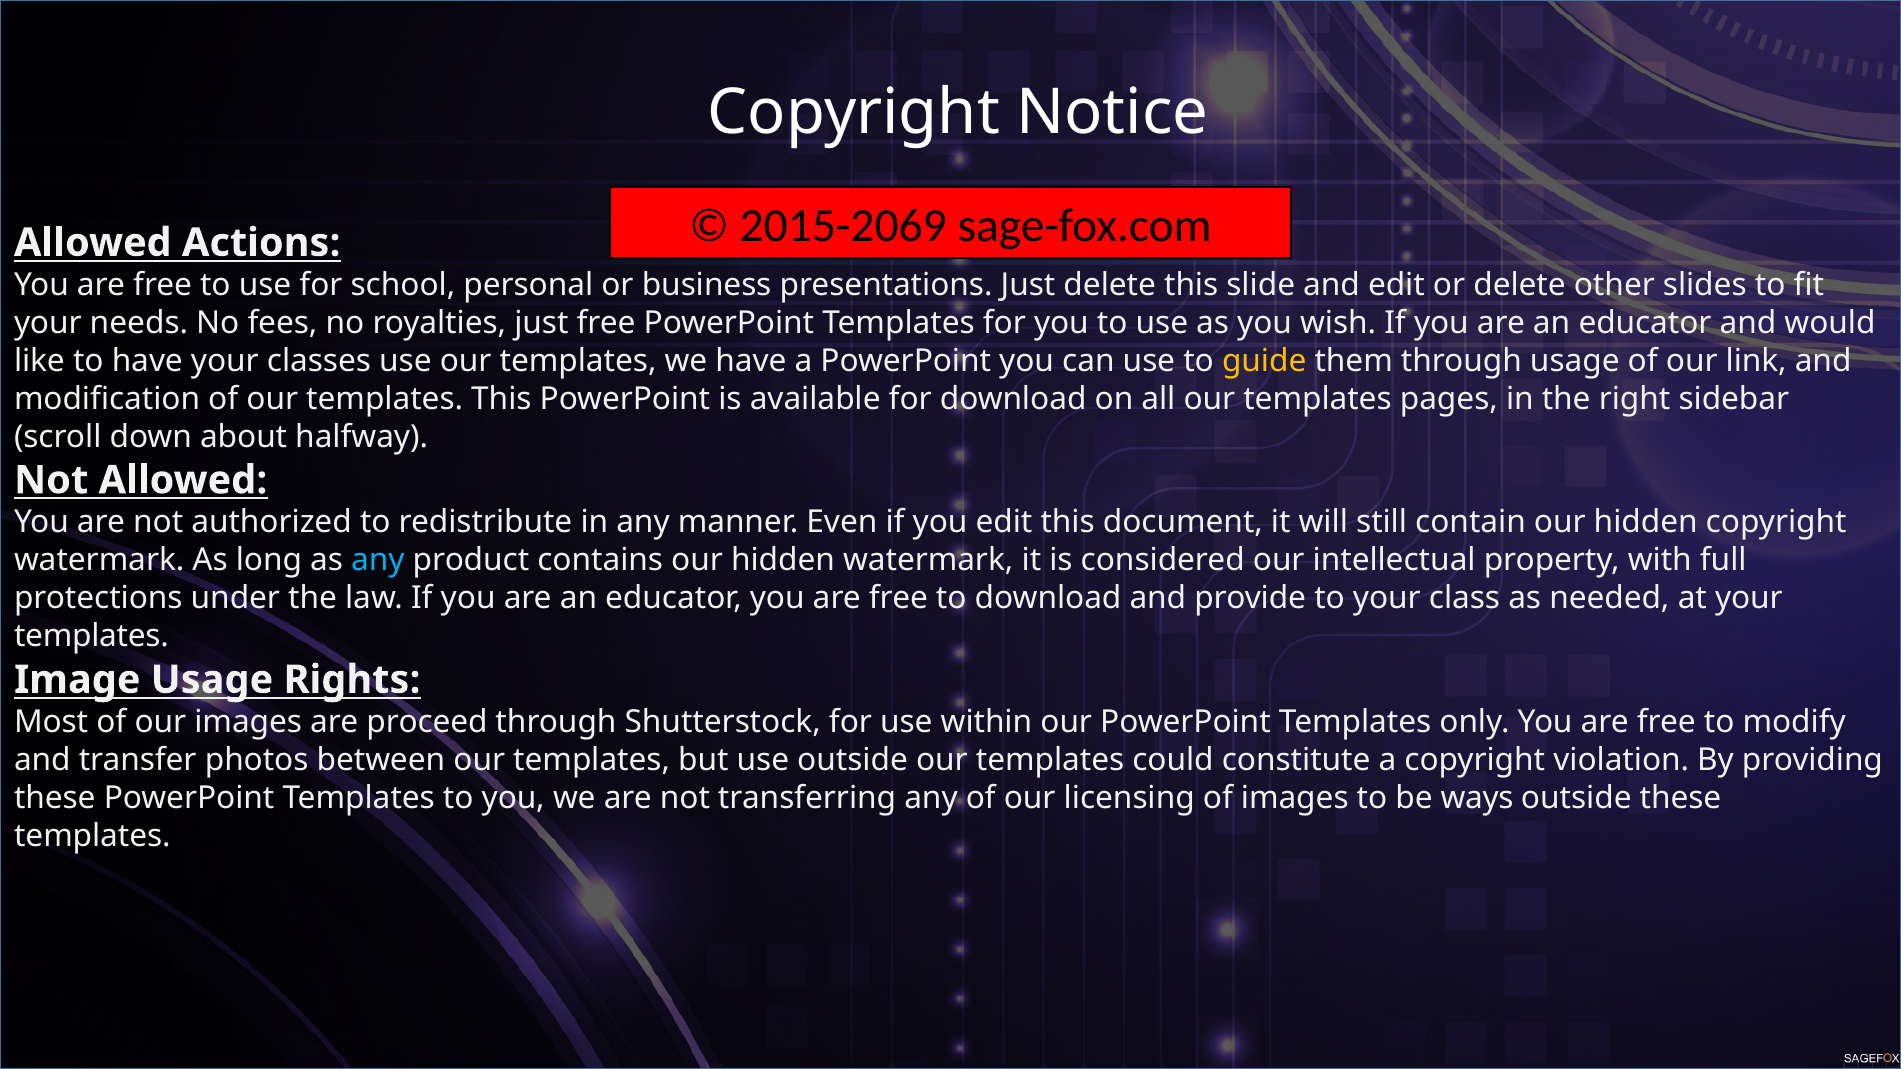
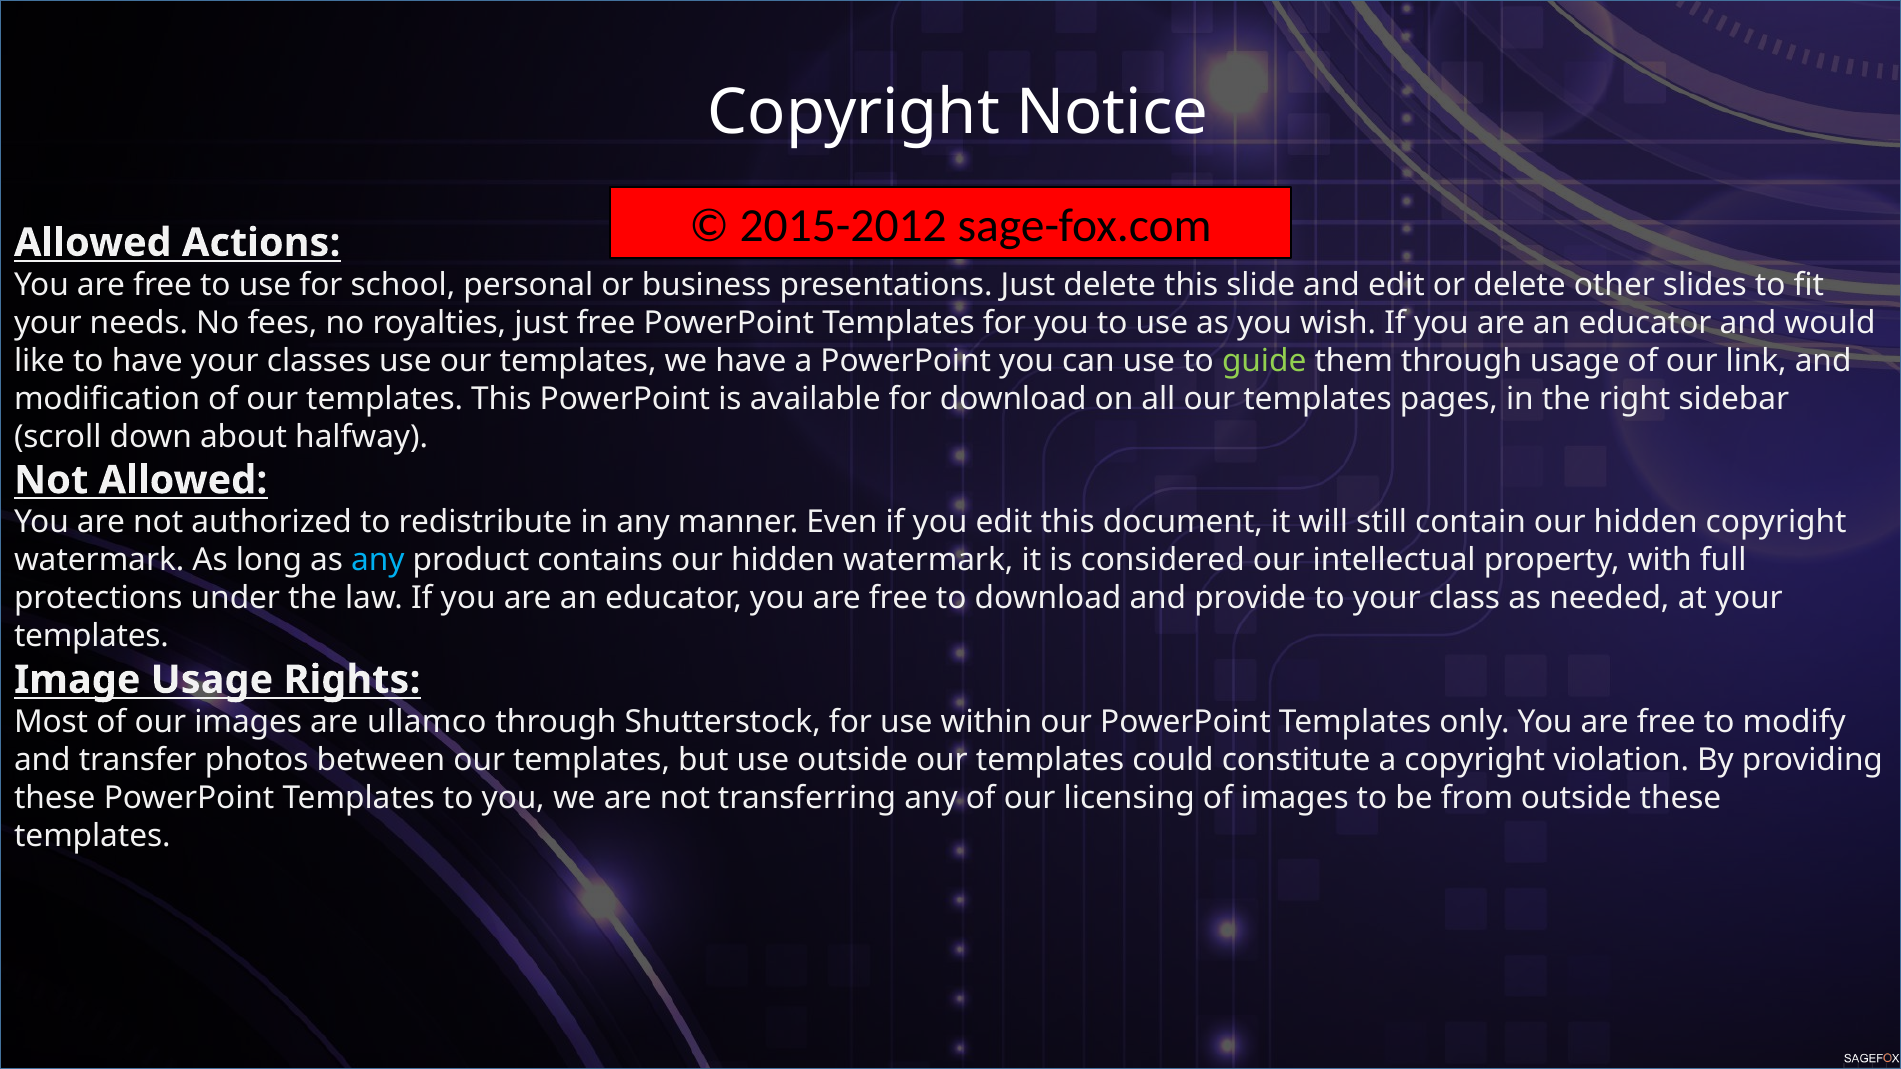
2015-2069: 2015-2069 -> 2015-2012
guide colour: yellow -> light green
proceed: proceed -> ullamco
ways: ways -> from
